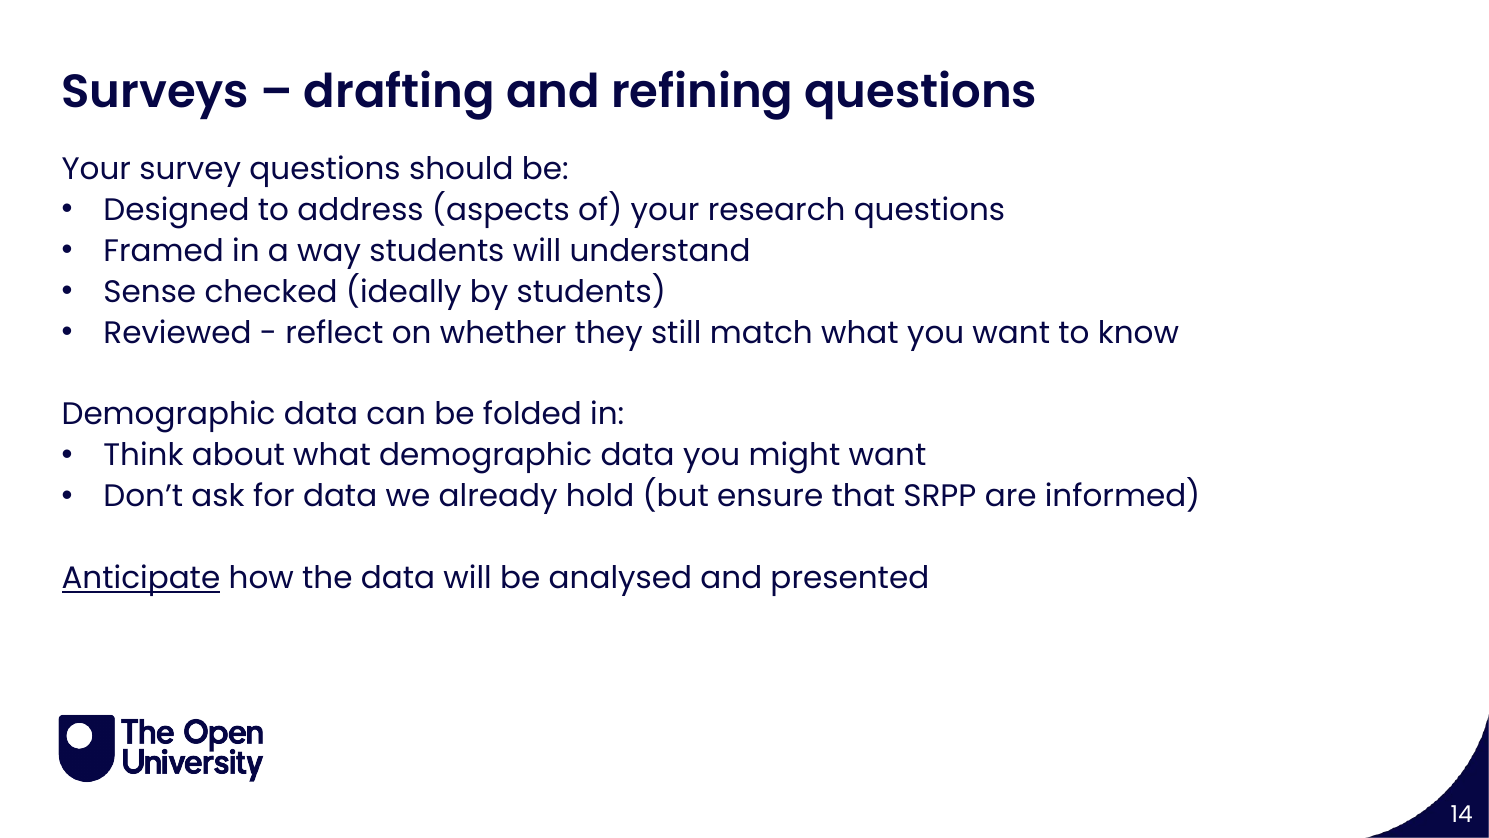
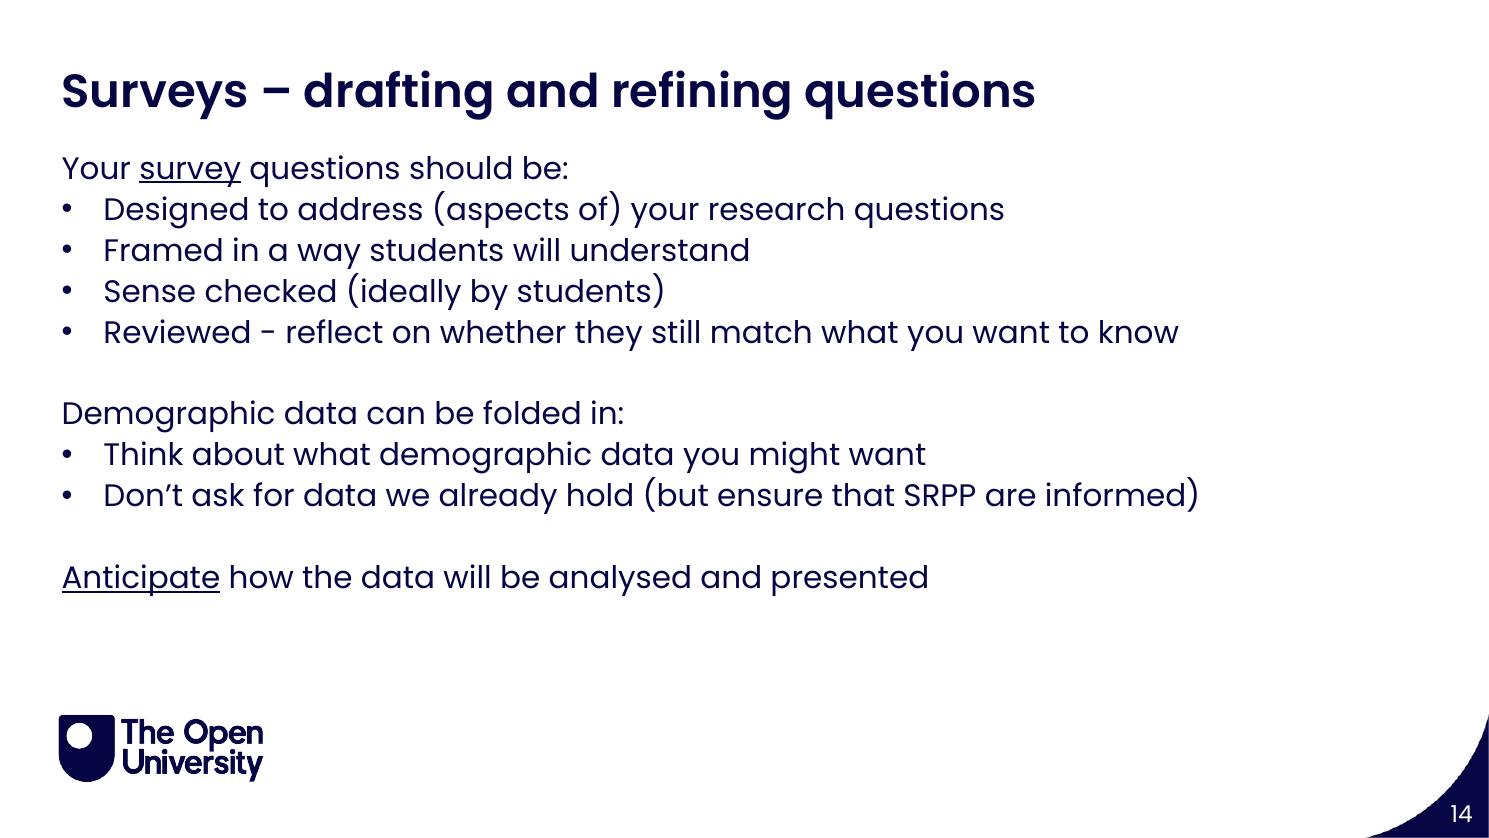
survey underline: none -> present
